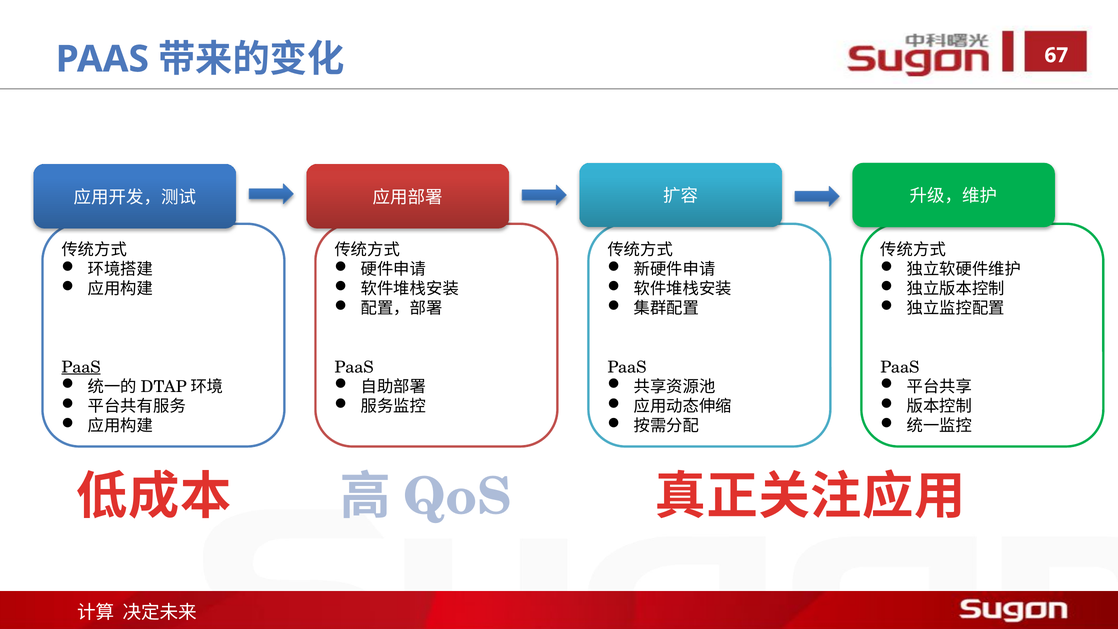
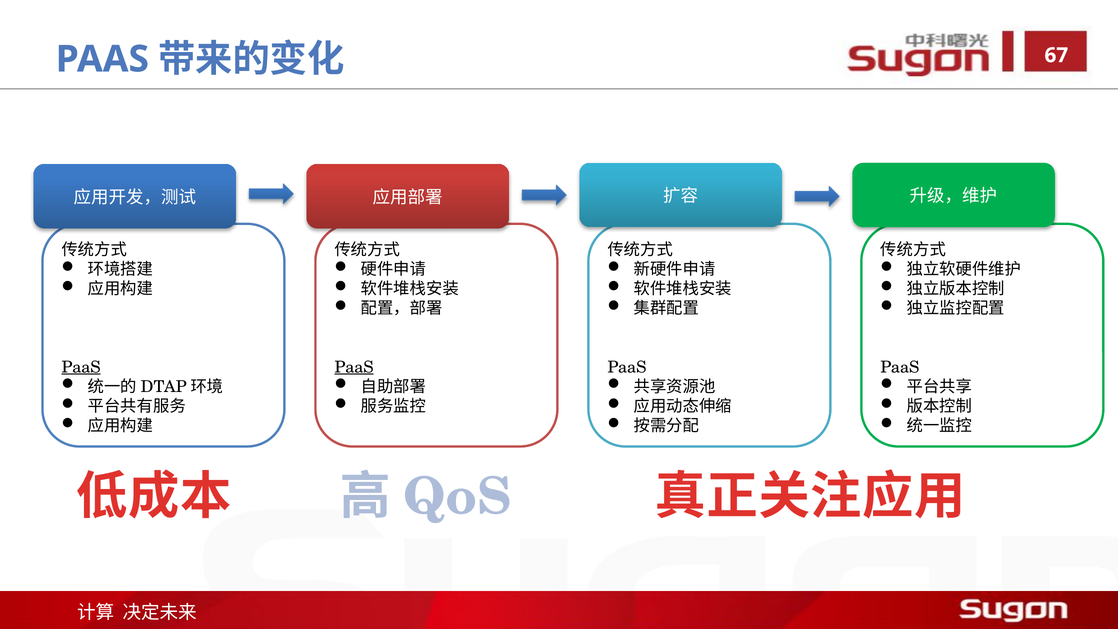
PaaS at (354, 367) underline: none -> present
